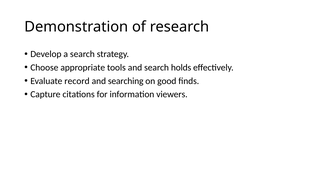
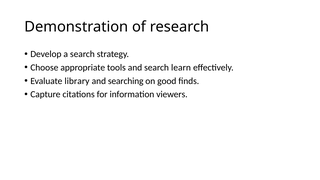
holds: holds -> learn
record: record -> library
